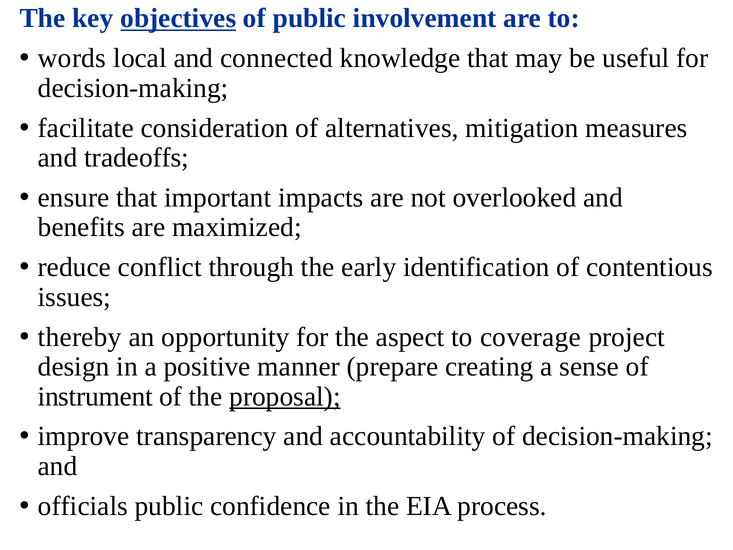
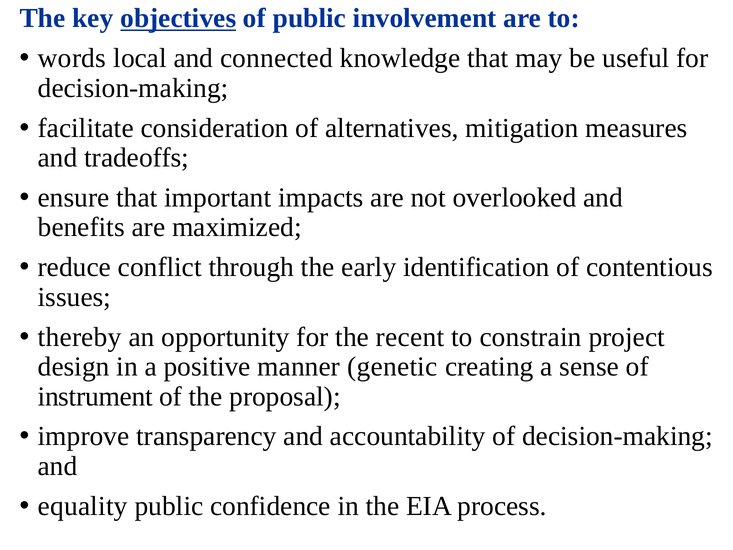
aspect: aspect -> recent
coverage: coverage -> constrain
prepare: prepare -> genetic
proposal underline: present -> none
officials: officials -> equality
